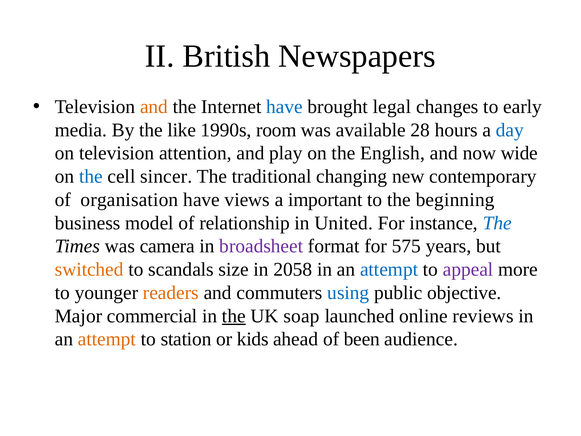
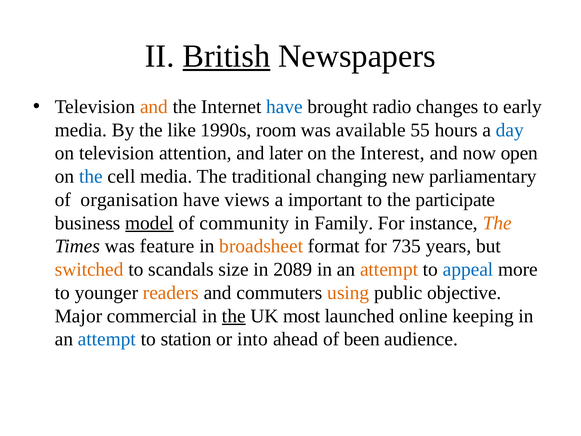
British underline: none -> present
legal: legal -> radio
28: 28 -> 55
play: play -> later
English: English -> Interest
wide: wide -> open
cell sincer: sincer -> media
contemporary: contemporary -> parliamentary
beginning: beginning -> participate
model underline: none -> present
relationship: relationship -> community
United: United -> Family
The at (497, 223) colour: blue -> orange
camera: camera -> feature
broadsheet colour: purple -> orange
575: 575 -> 735
2058: 2058 -> 2089
attempt at (389, 269) colour: blue -> orange
appeal colour: purple -> blue
using colour: blue -> orange
soap: soap -> most
reviews: reviews -> keeping
attempt at (107, 339) colour: orange -> blue
kids: kids -> into
